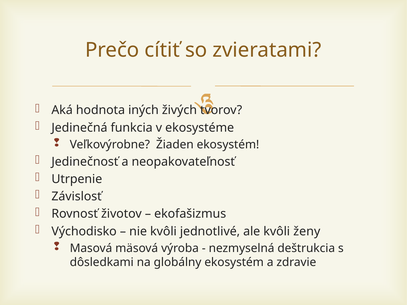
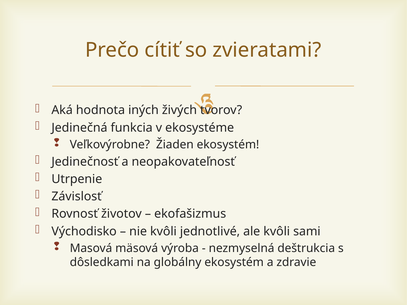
ženy: ženy -> sami
